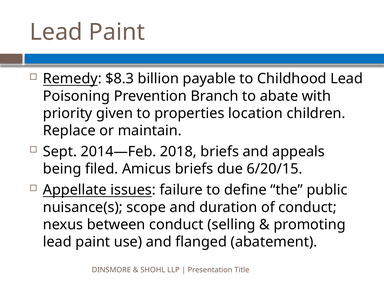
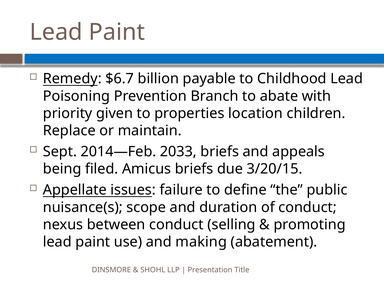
$8.3: $8.3 -> $6.7
2018: 2018 -> 2033
6/20/15: 6/20/15 -> 3/20/15
flanged: flanged -> making
